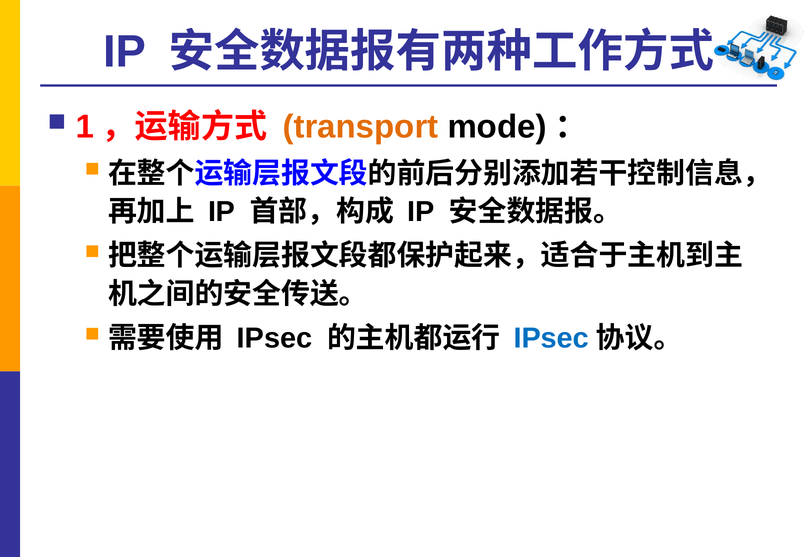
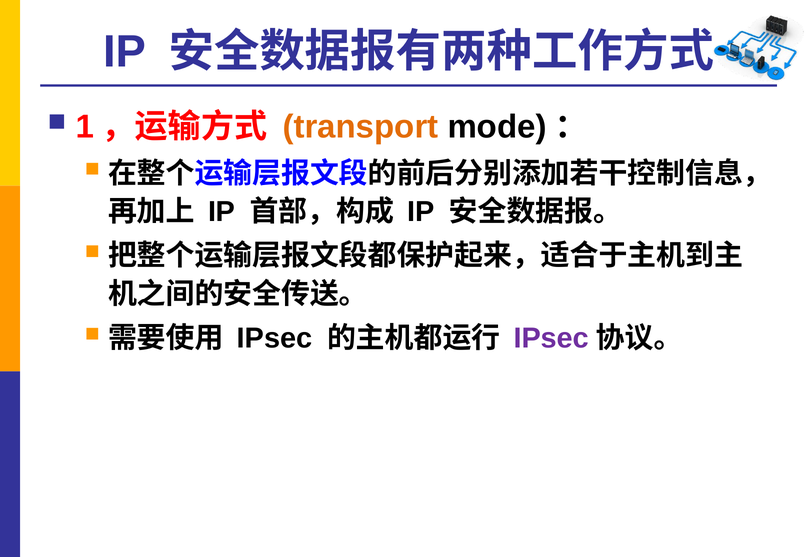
IPsec at (551, 339) colour: blue -> purple
